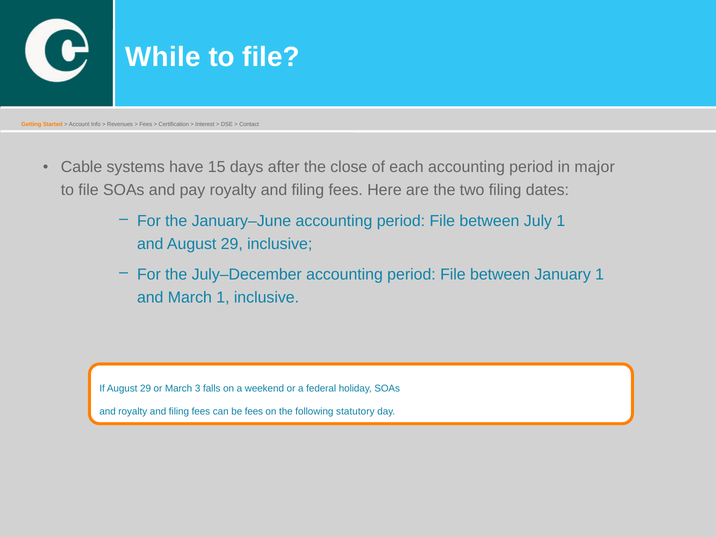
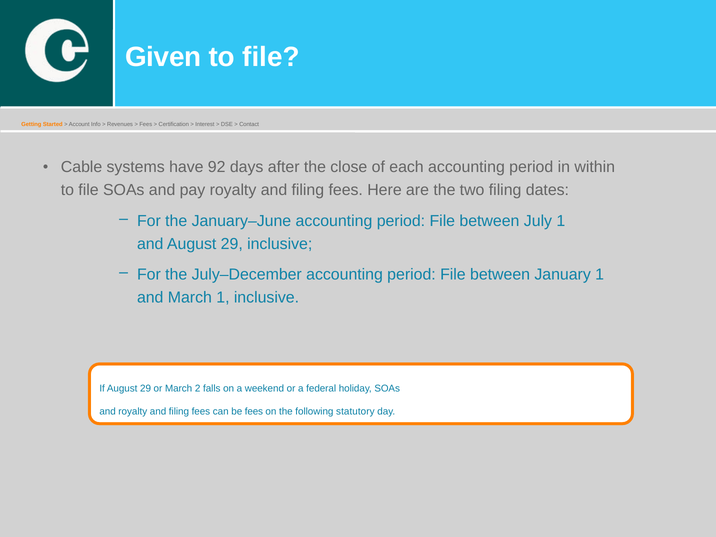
While: While -> Given
15: 15 -> 92
major: major -> within
3: 3 -> 2
